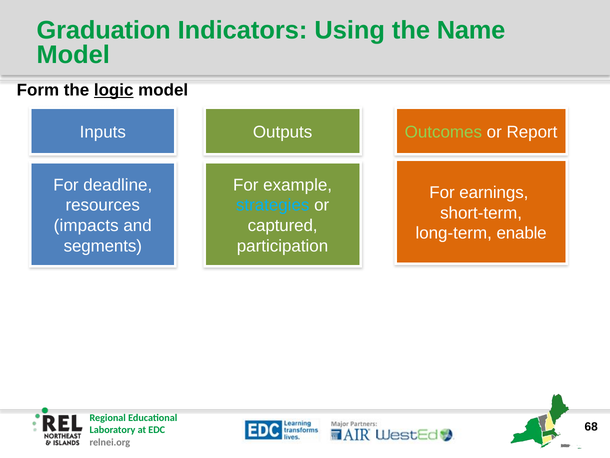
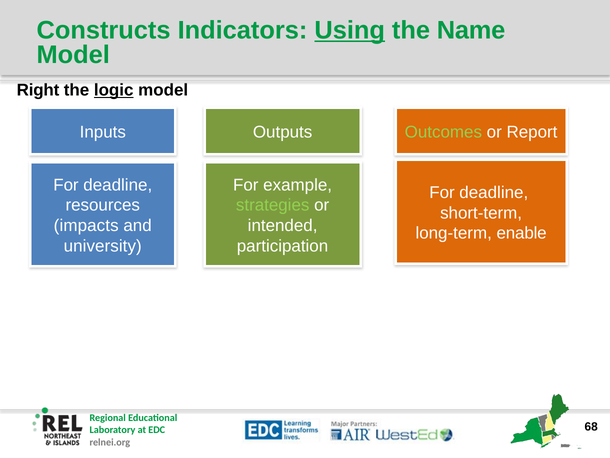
Graduation: Graduation -> Constructs
Using underline: none -> present
Form: Form -> Right
earnings at (494, 192): earnings -> deadline
strategies colour: light blue -> light green
captured: captured -> intended
segments: segments -> university
